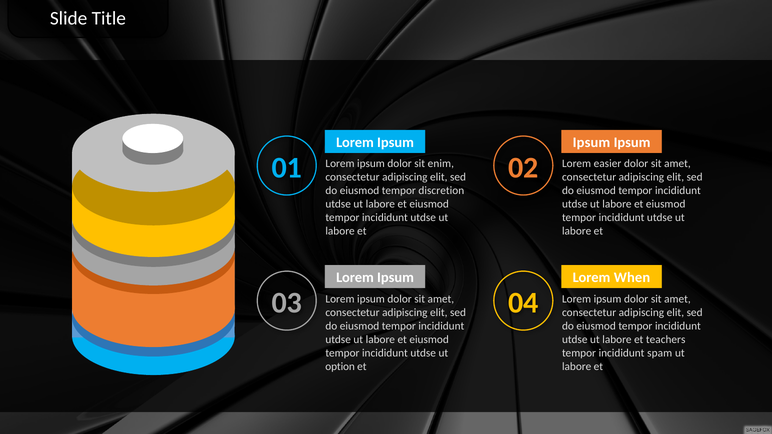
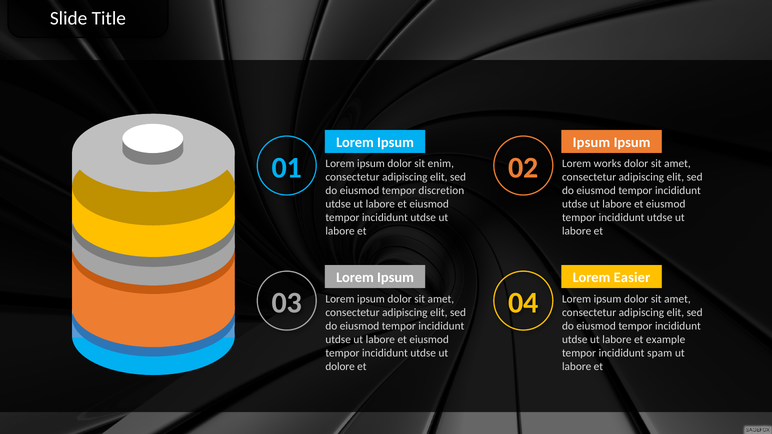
easier: easier -> works
When: When -> Easier
teachers: teachers -> example
option: option -> dolore
